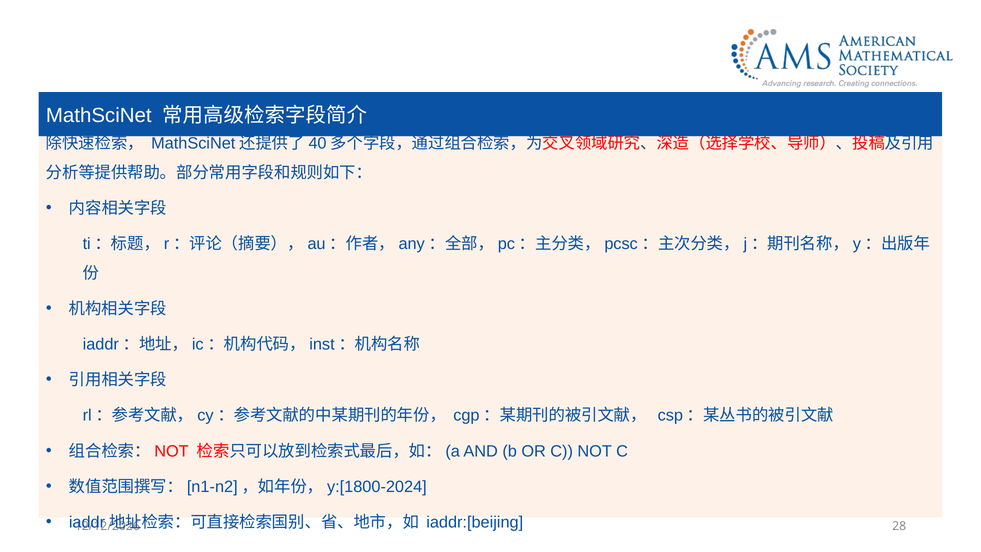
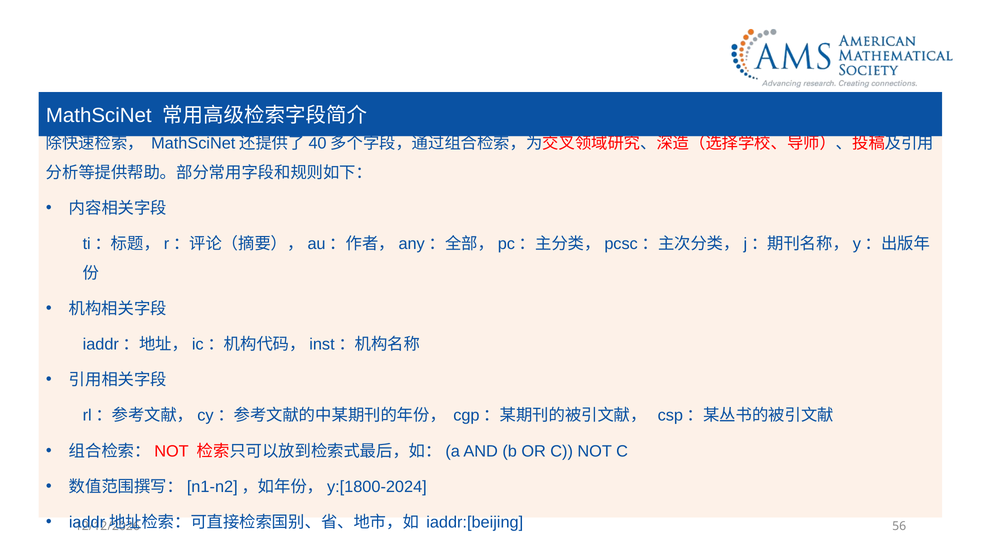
28: 28 -> 56
